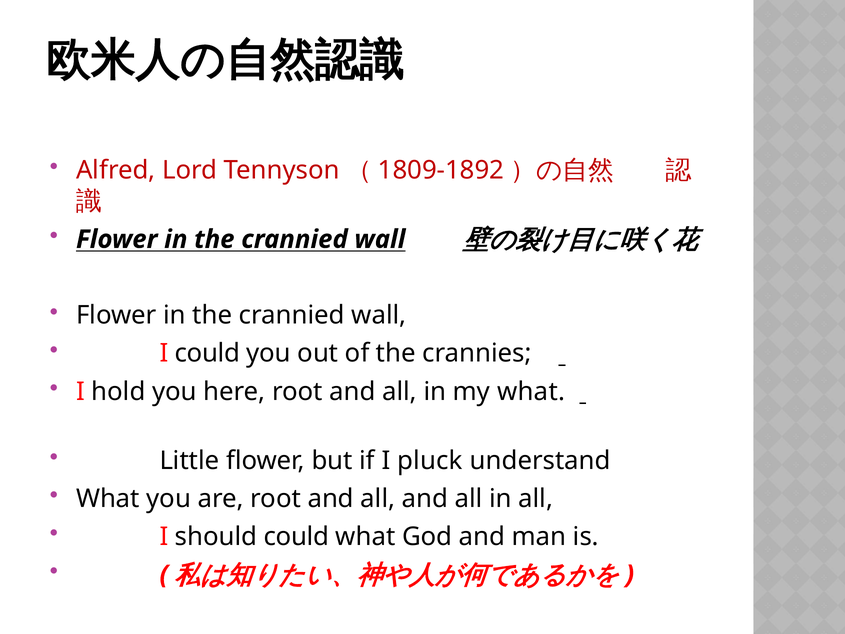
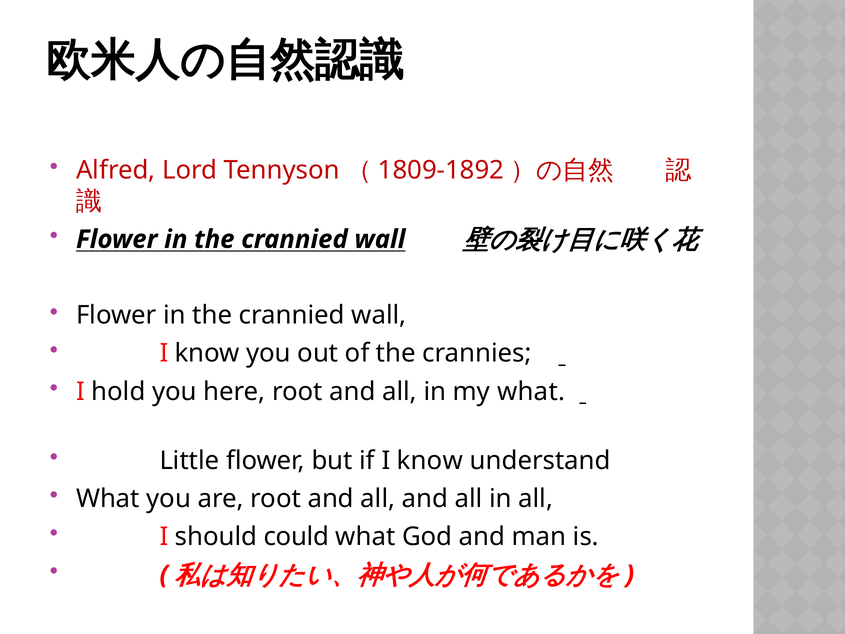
could at (207, 353): could -> know
if I pluck: pluck -> know
